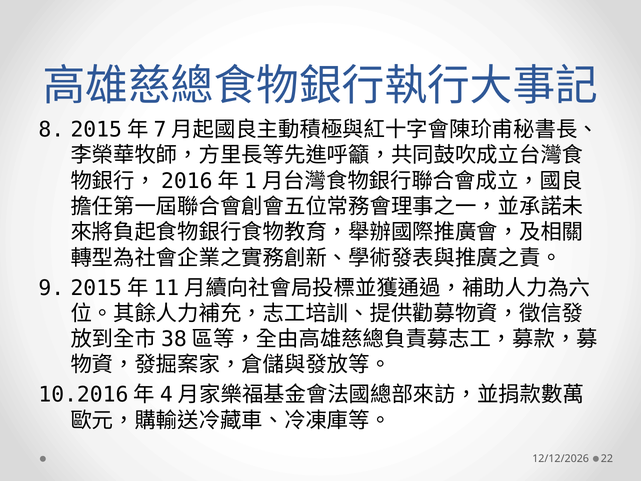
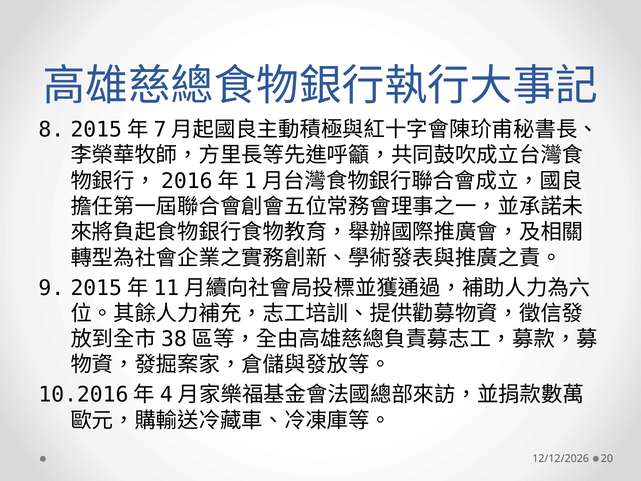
22: 22 -> 20
